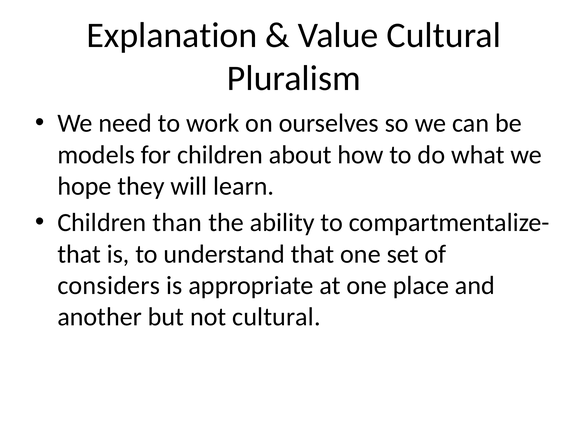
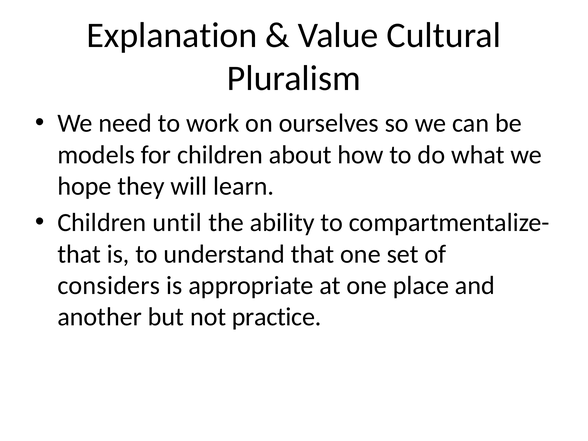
than: than -> until
not cultural: cultural -> practice
